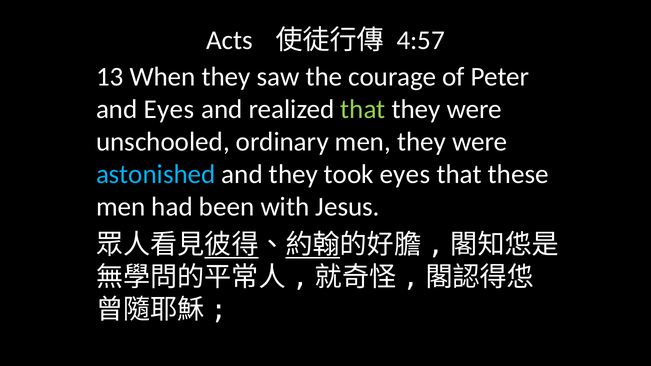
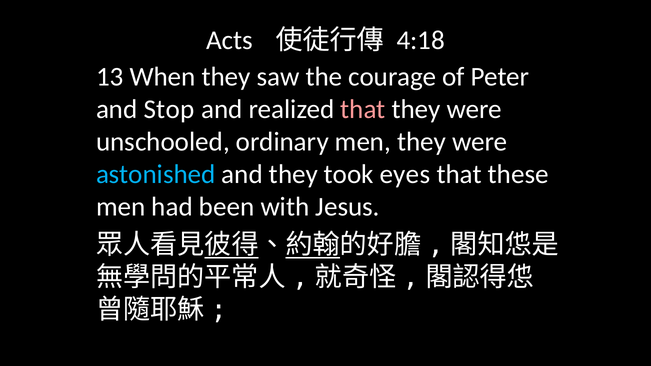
4:57: 4:57 -> 4:18
and Eyes: Eyes -> Stop
that at (363, 109) colour: light green -> pink
